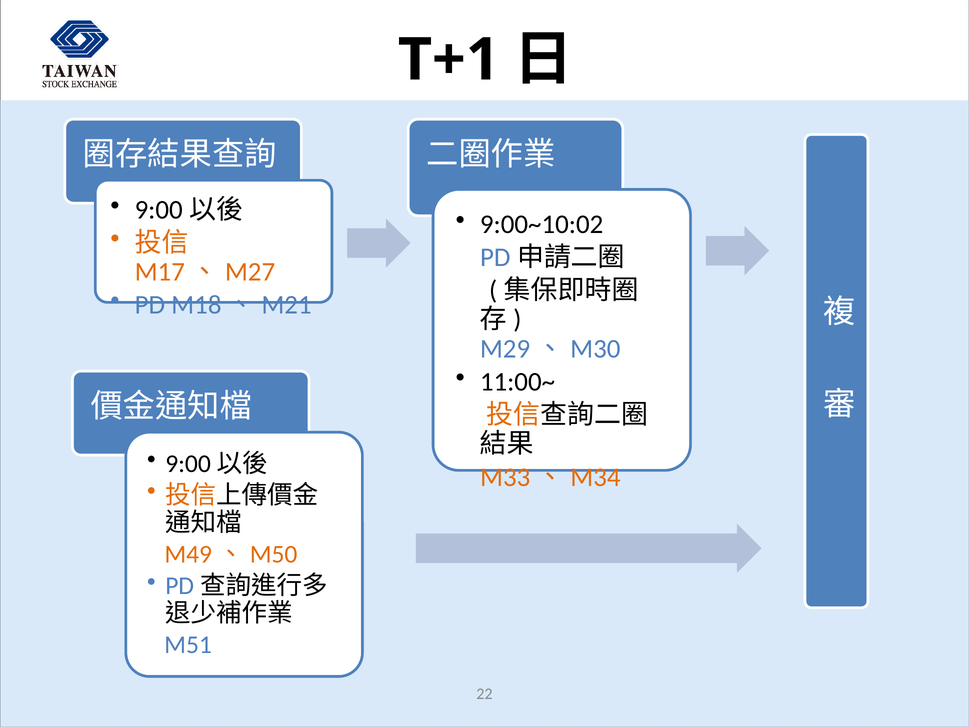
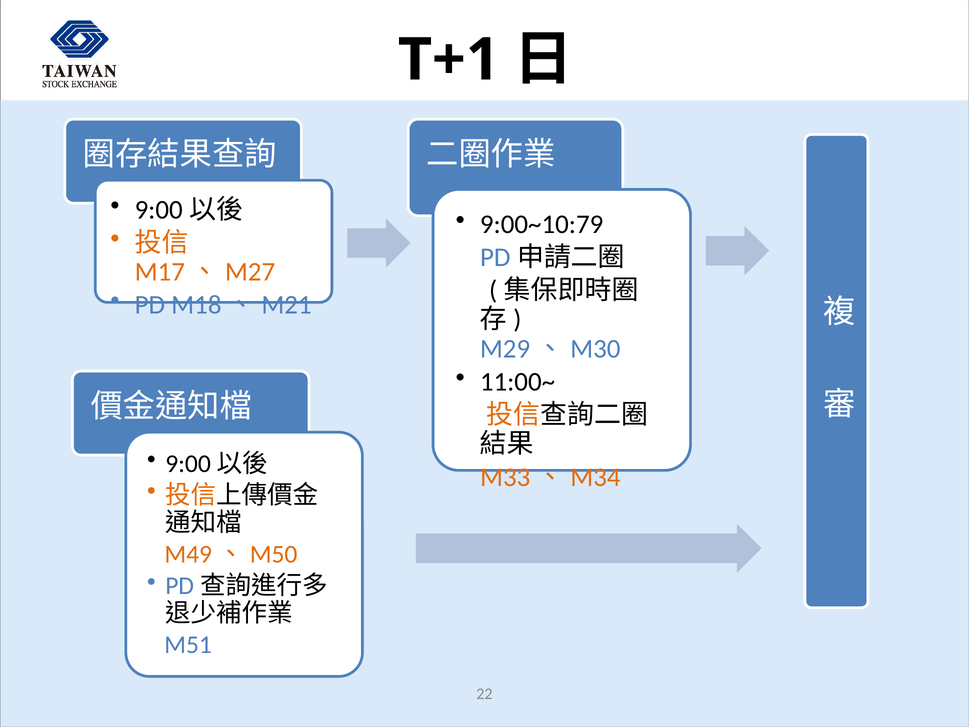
9:00~10:02: 9:00~10:02 -> 9:00~10:79
